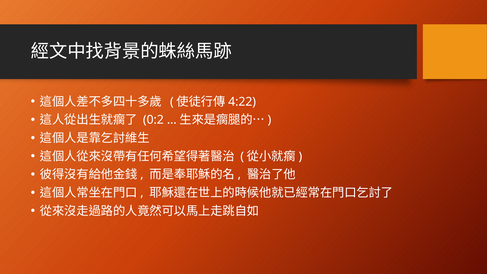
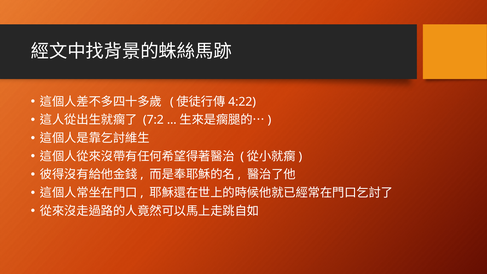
0:2: 0:2 -> 7:2
